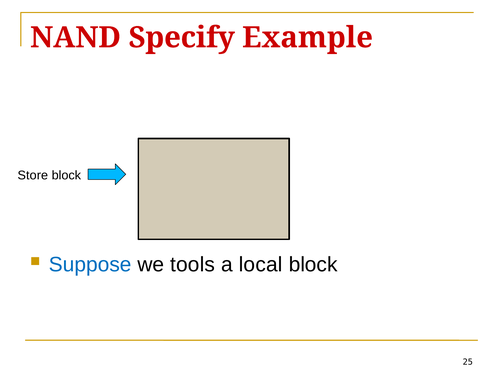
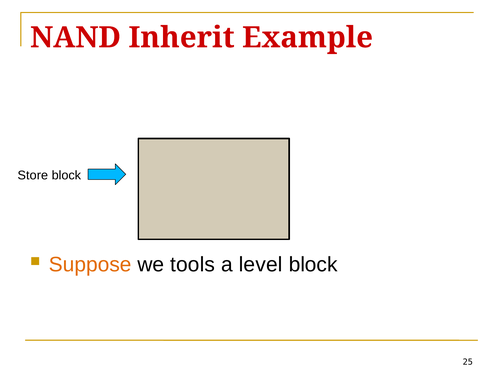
Specify: Specify -> Inherit
Suppose colour: blue -> orange
local: local -> level
